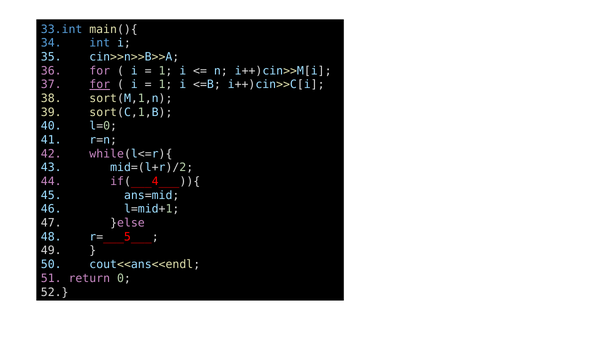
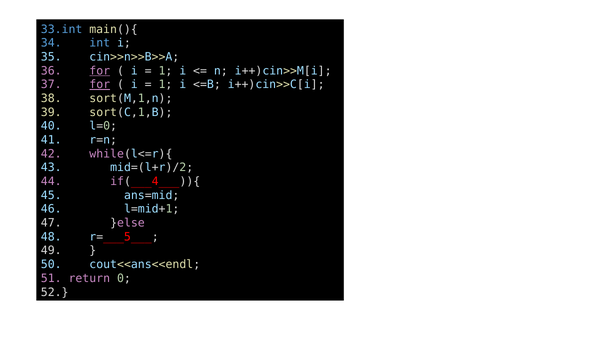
for at (100, 71) underline: none -> present
